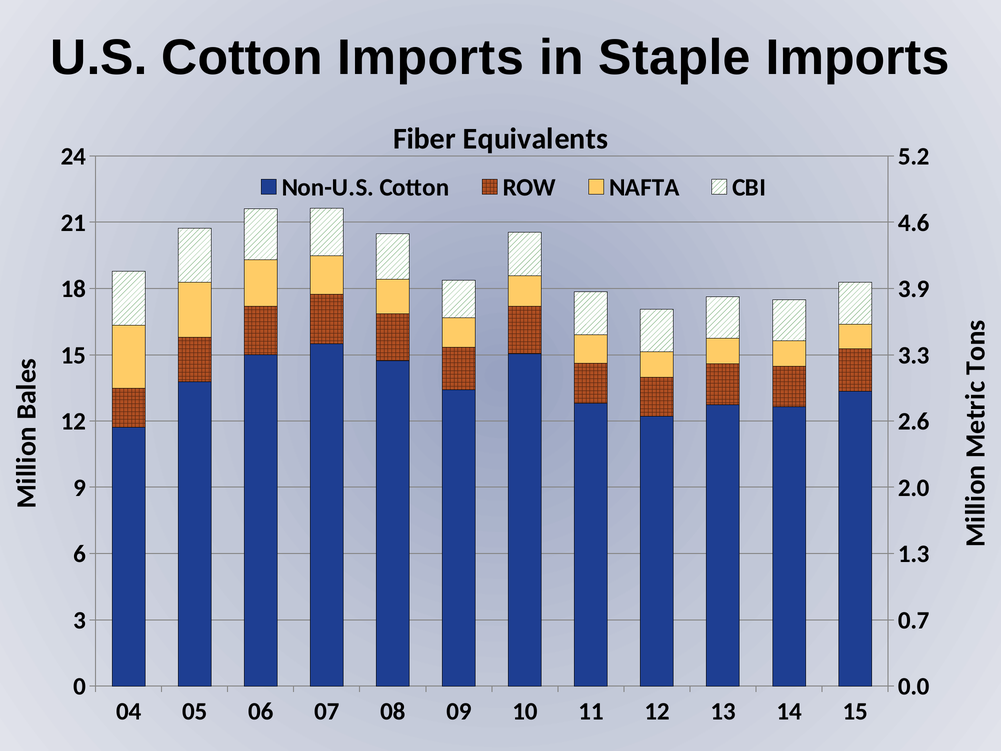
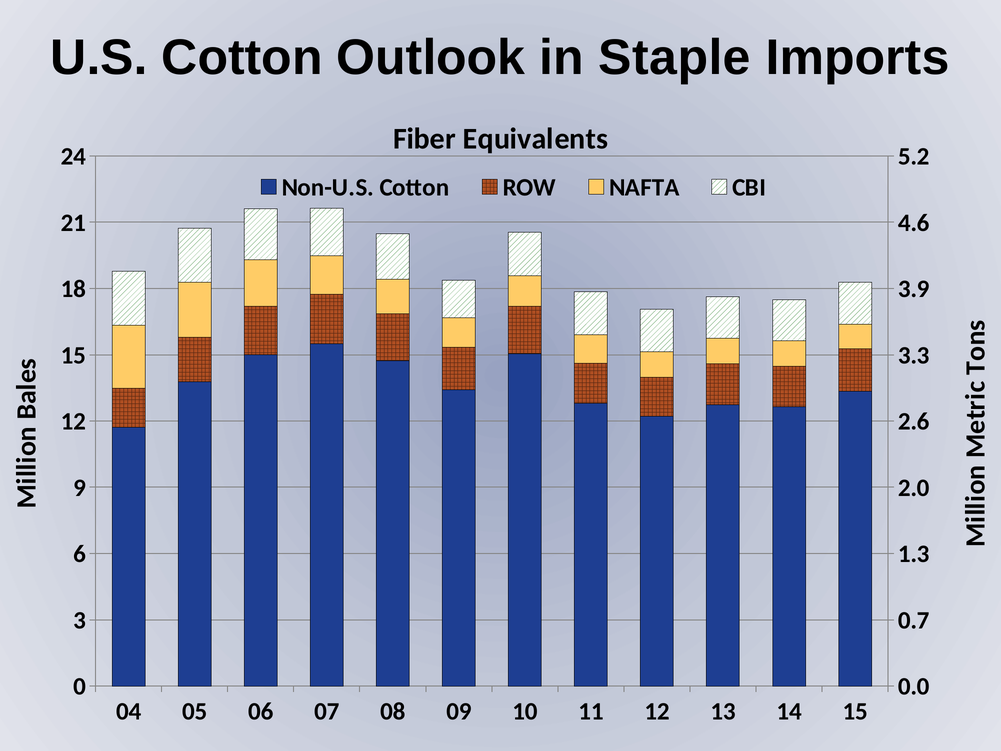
Cotton Imports: Imports -> Outlook
